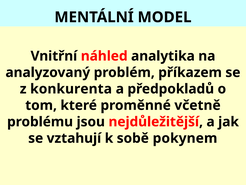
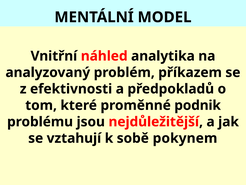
konkurenta: konkurenta -> efektivnosti
včetně: včetně -> podnik
